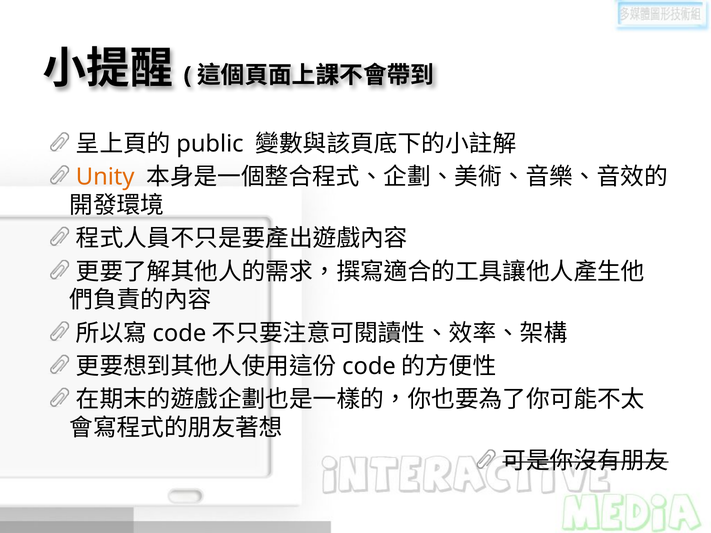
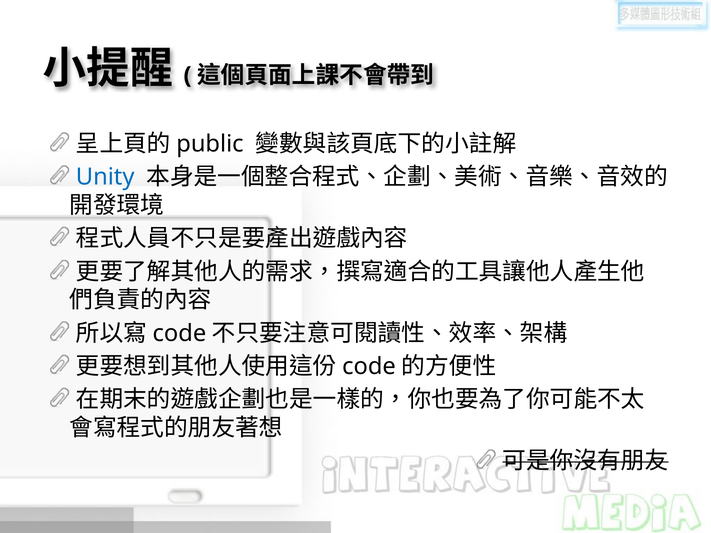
Unity colour: orange -> blue
